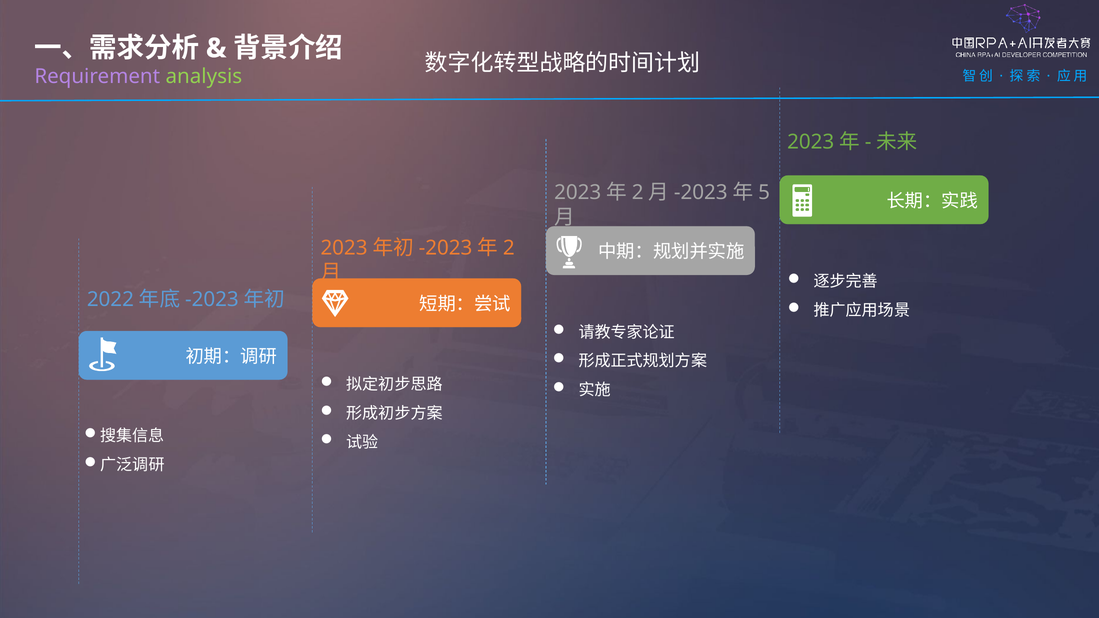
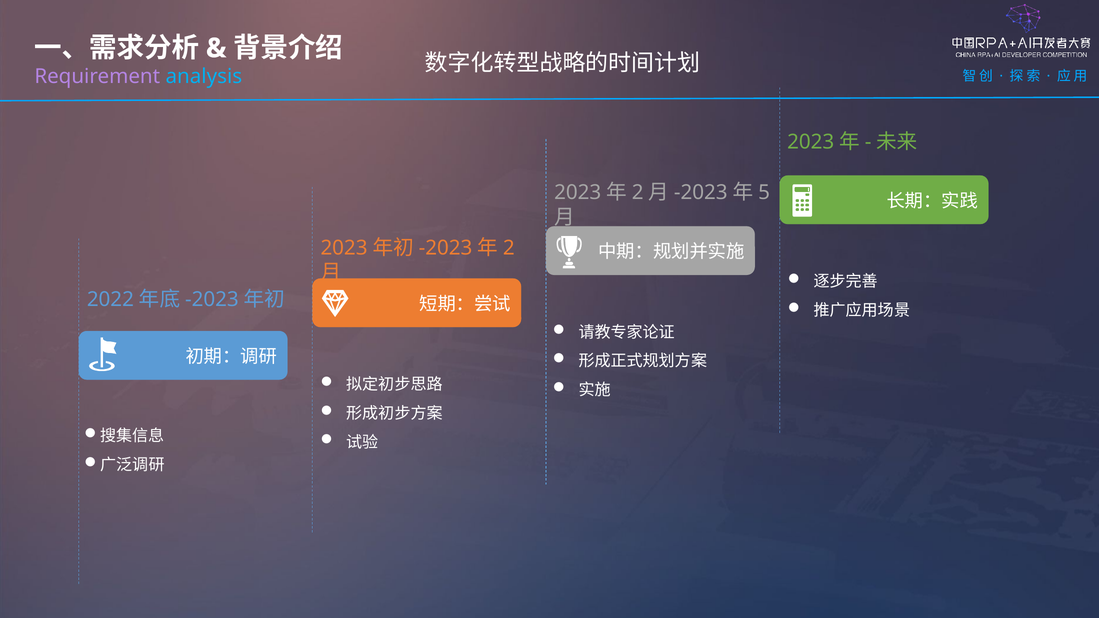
analysis colour: light green -> light blue
